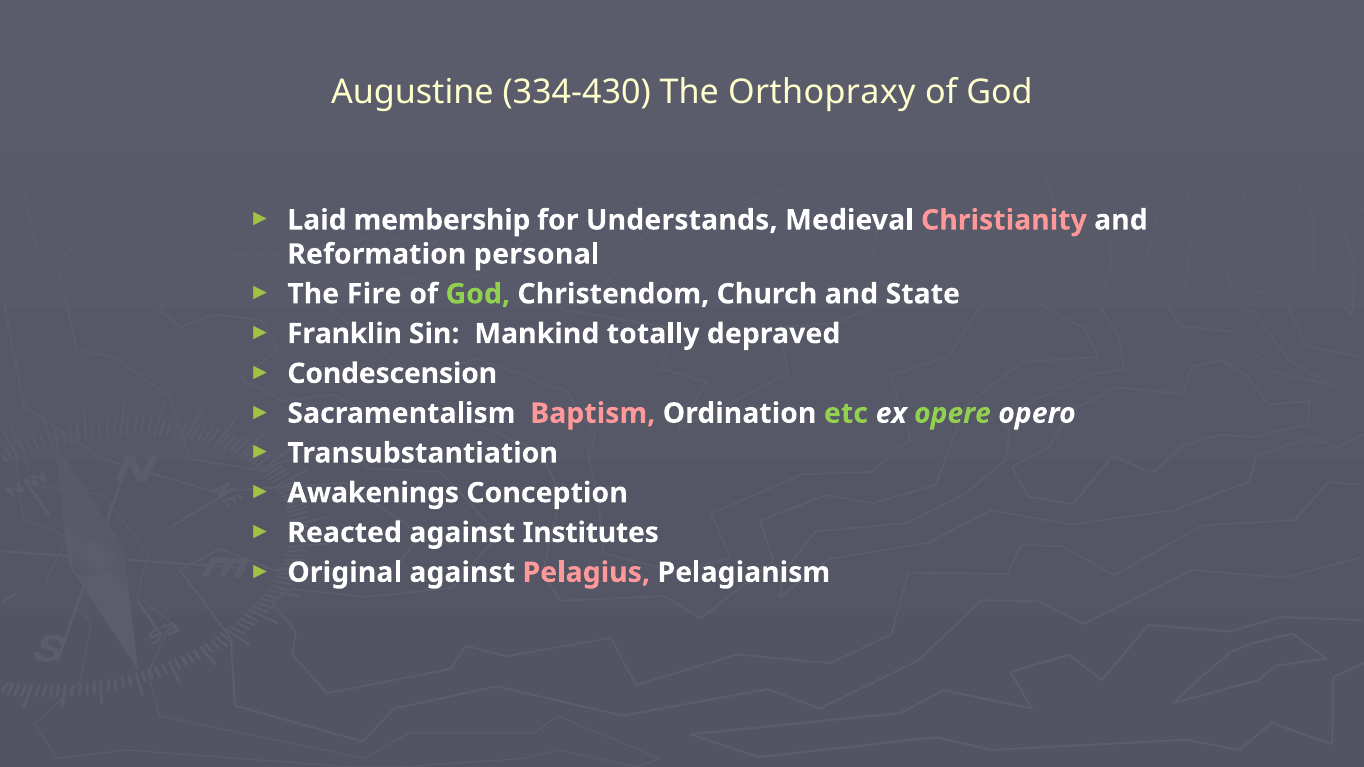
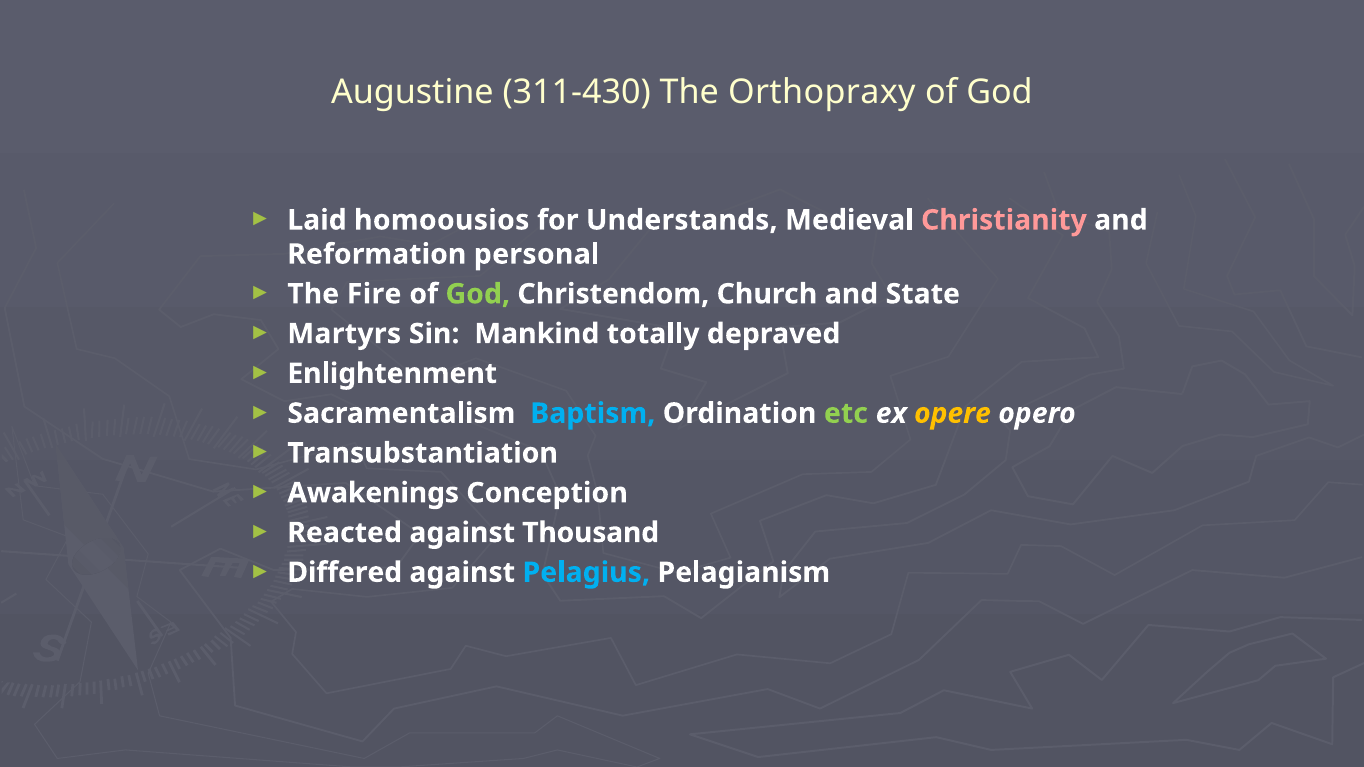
334-430: 334-430 -> 311-430
membership: membership -> homoousios
Franklin: Franklin -> Martyrs
Condescension: Condescension -> Enlightenment
Baptism colour: pink -> light blue
opere colour: light green -> yellow
Institutes: Institutes -> Thousand
Original: Original -> Differed
Pelagius colour: pink -> light blue
